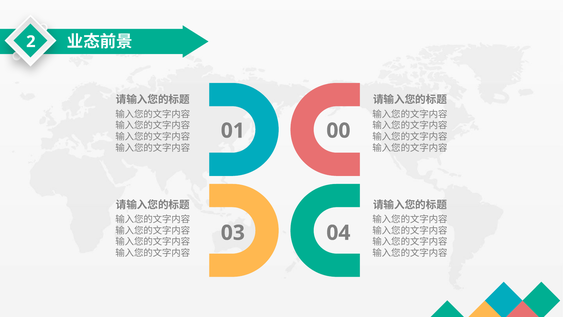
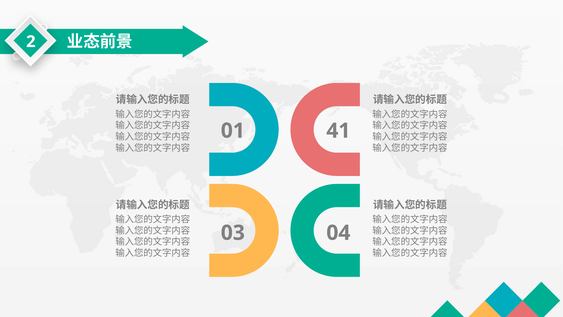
00: 00 -> 41
